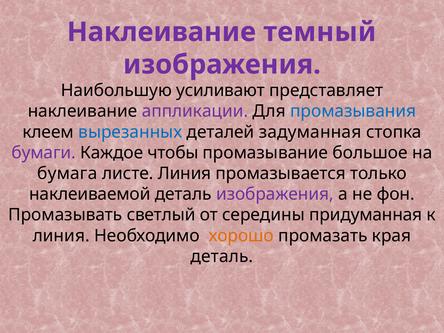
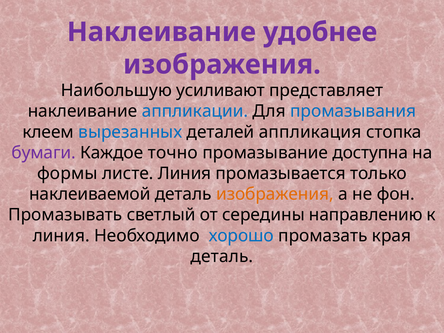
темный: темный -> удобнее
аппликации colour: purple -> blue
задуманная: задуманная -> аппликация
чтобы: чтобы -> точно
большое: большое -> доступна
бумага: бумага -> формы
изображения at (275, 194) colour: purple -> orange
придуманная: придуманная -> направлению
хорошо colour: orange -> blue
